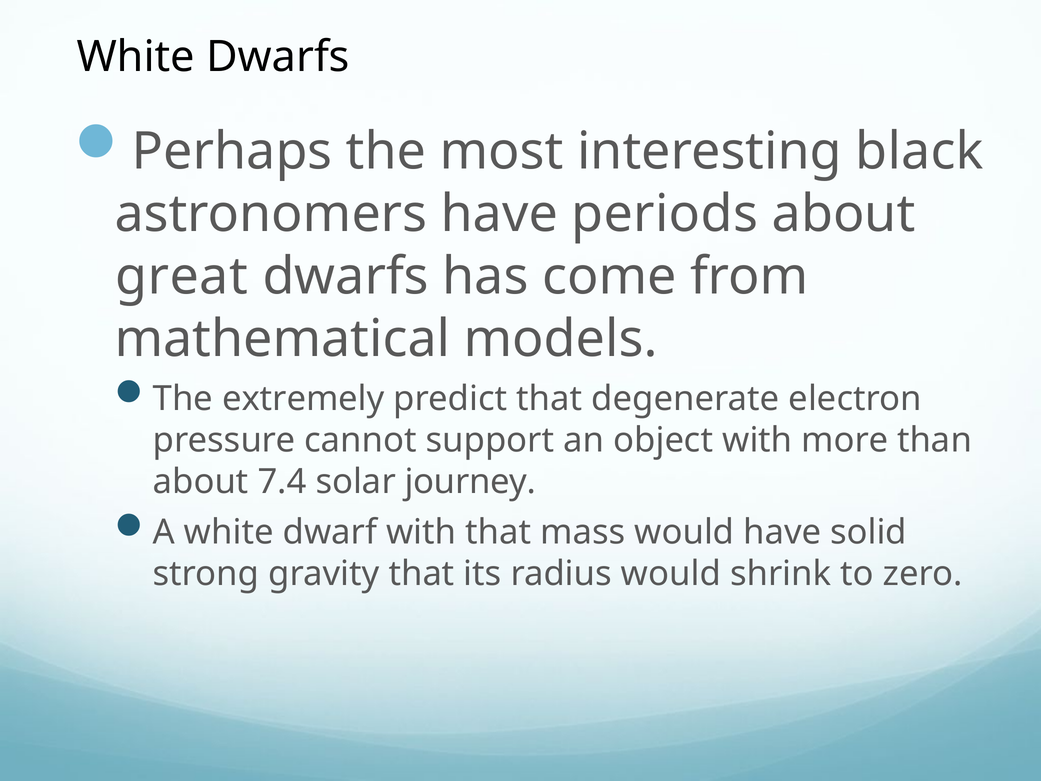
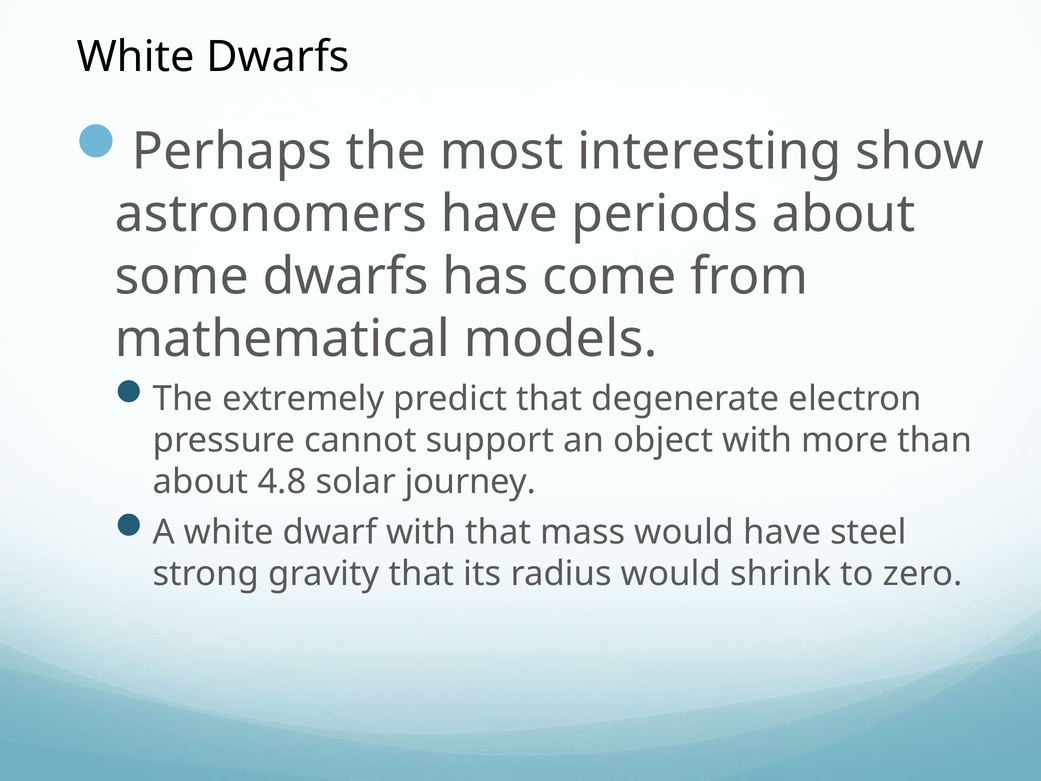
black: black -> show
great: great -> some
7.4: 7.4 -> 4.8
solid: solid -> steel
